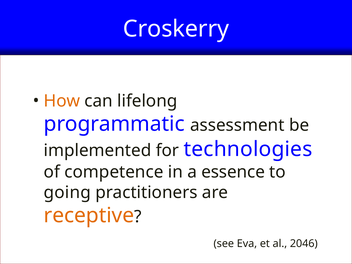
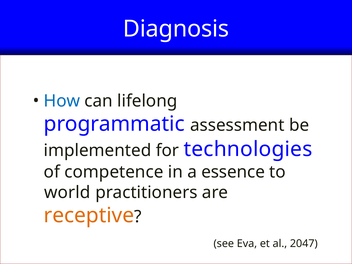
Croskerry: Croskerry -> Diagnosis
How colour: orange -> blue
going: going -> world
2046: 2046 -> 2047
